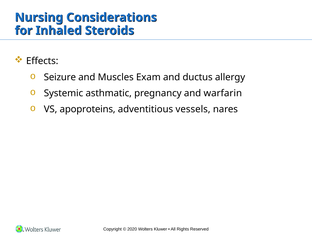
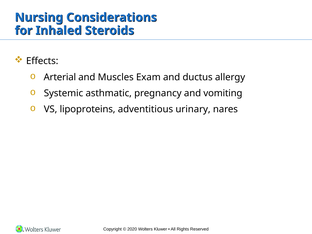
Seizure: Seizure -> Arterial
warfarin: warfarin -> vomiting
apoproteins: apoproteins -> lipoproteins
vessels: vessels -> urinary
